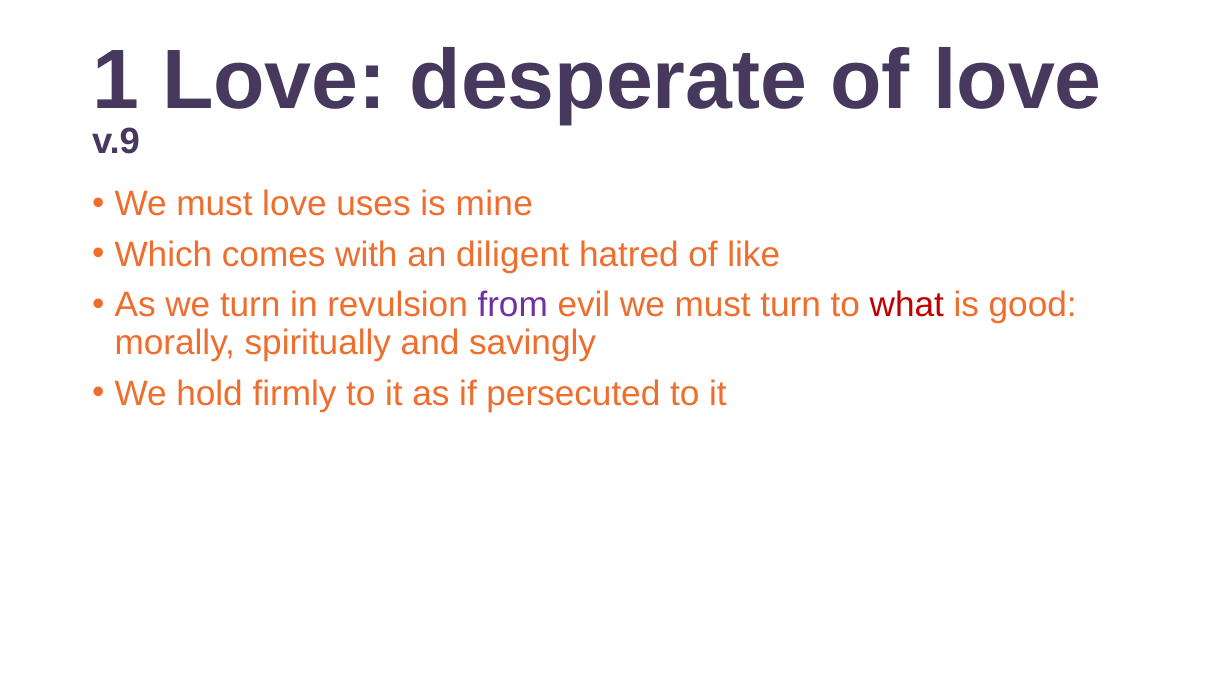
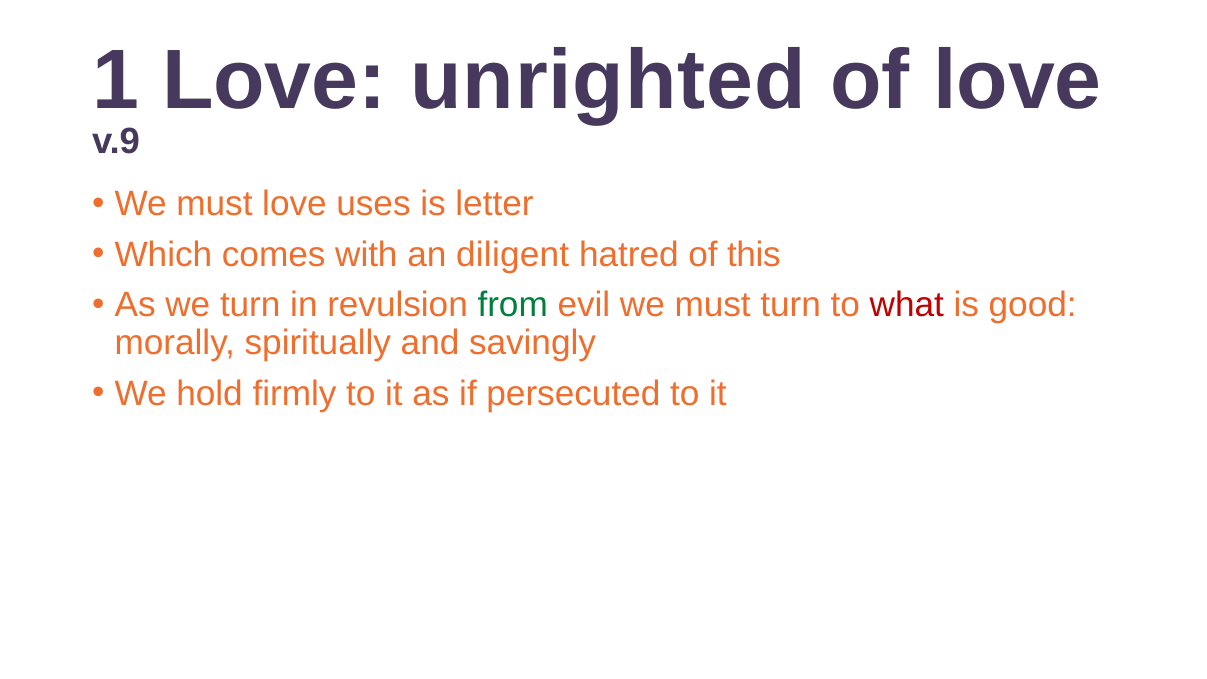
desperate: desperate -> unrighted
mine: mine -> letter
like: like -> this
from colour: purple -> green
